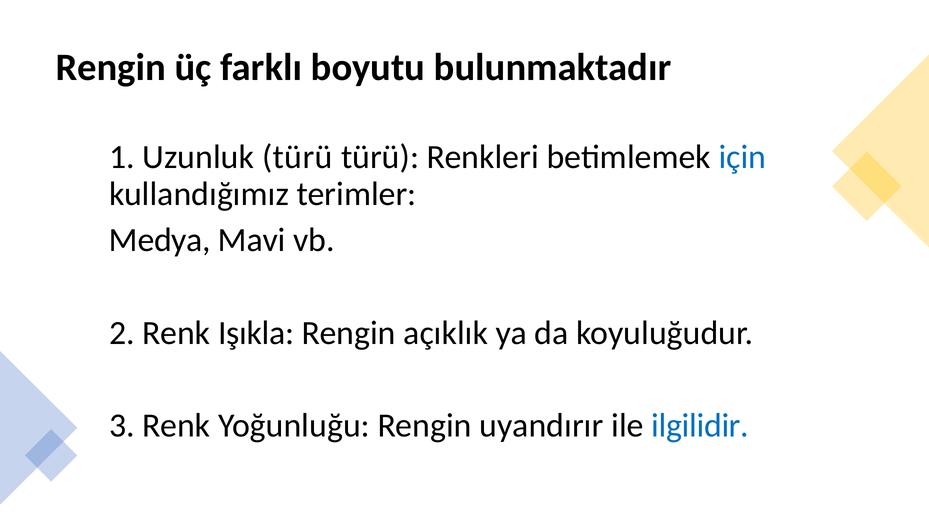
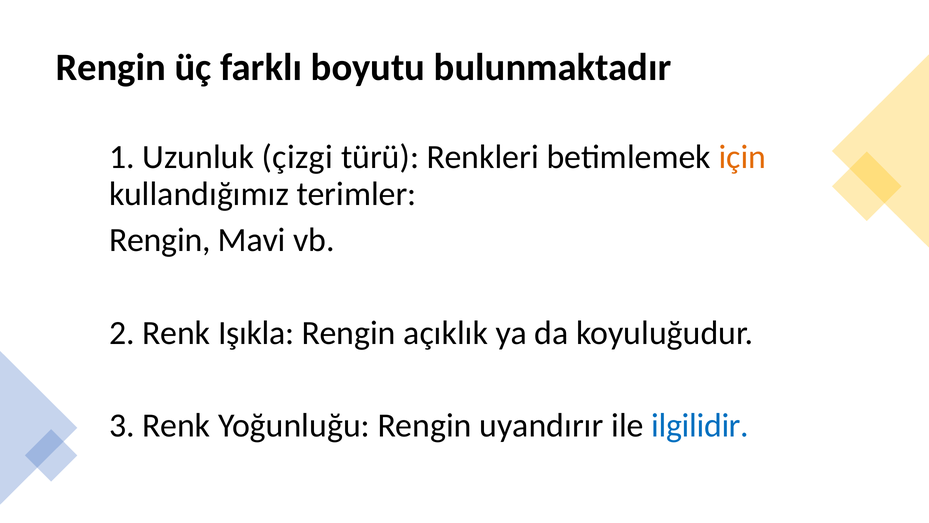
Uzunluk türü: türü -> çizgi
için colour: blue -> orange
Medya at (160, 240): Medya -> Rengin
